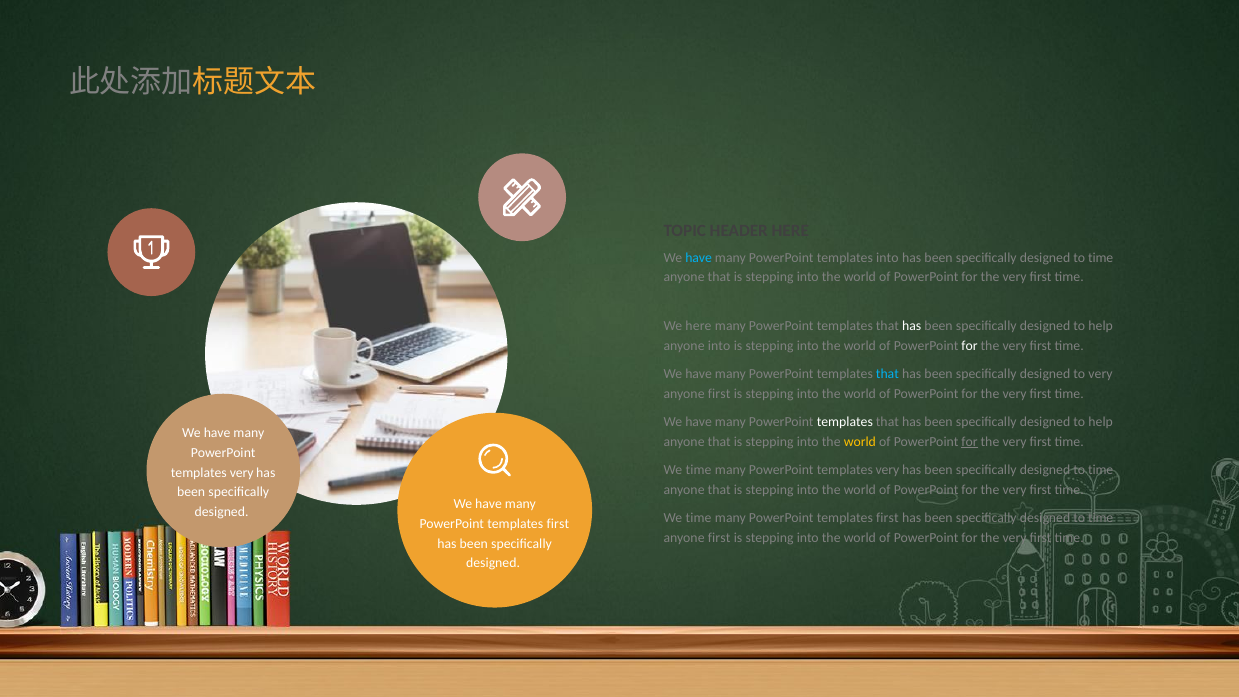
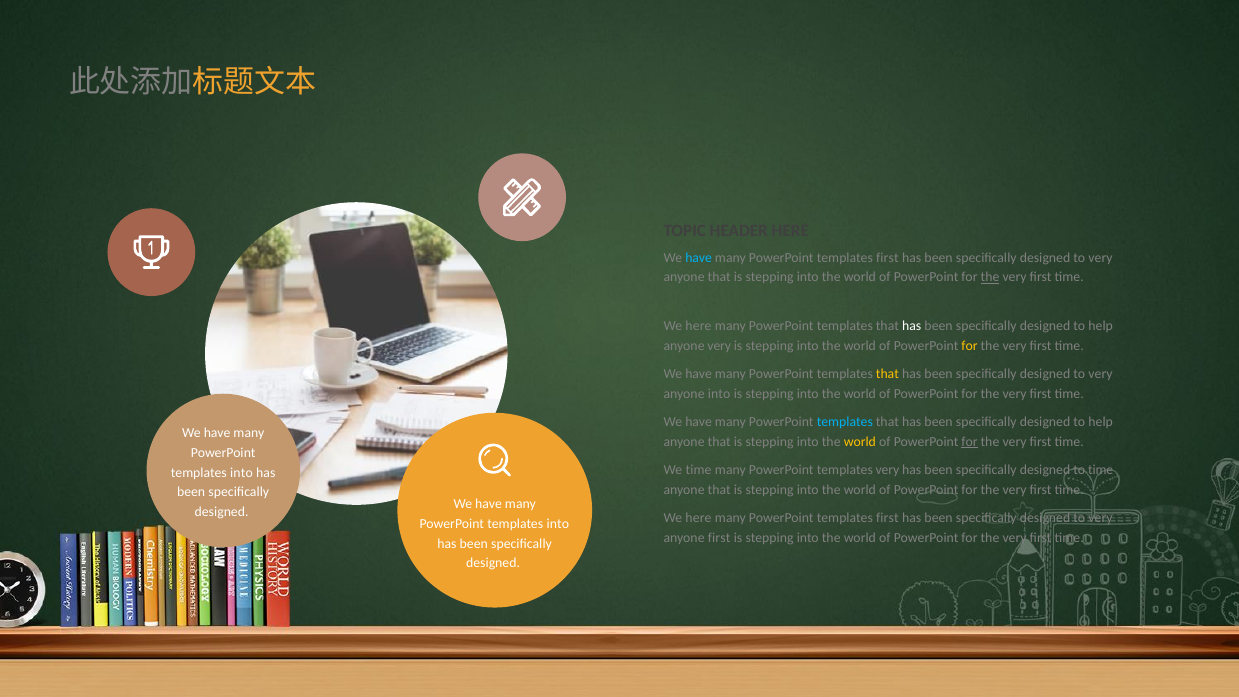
into at (887, 258): into -> first
time at (1101, 258): time -> very
the at (990, 277) underline: none -> present
anyone into: into -> very
for at (970, 346) colour: white -> yellow
that at (887, 374) colour: light blue -> yellow
first at (719, 394): first -> into
templates at (845, 422) colour: white -> light blue
very at (242, 472): very -> into
time at (699, 518): time -> here
time at (1101, 518): time -> very
first at (558, 524): first -> into
